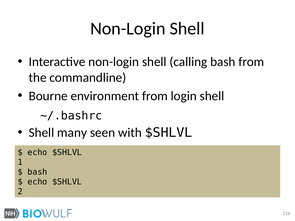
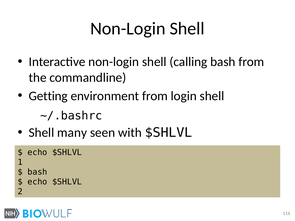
Bourne: Bourne -> Getting
